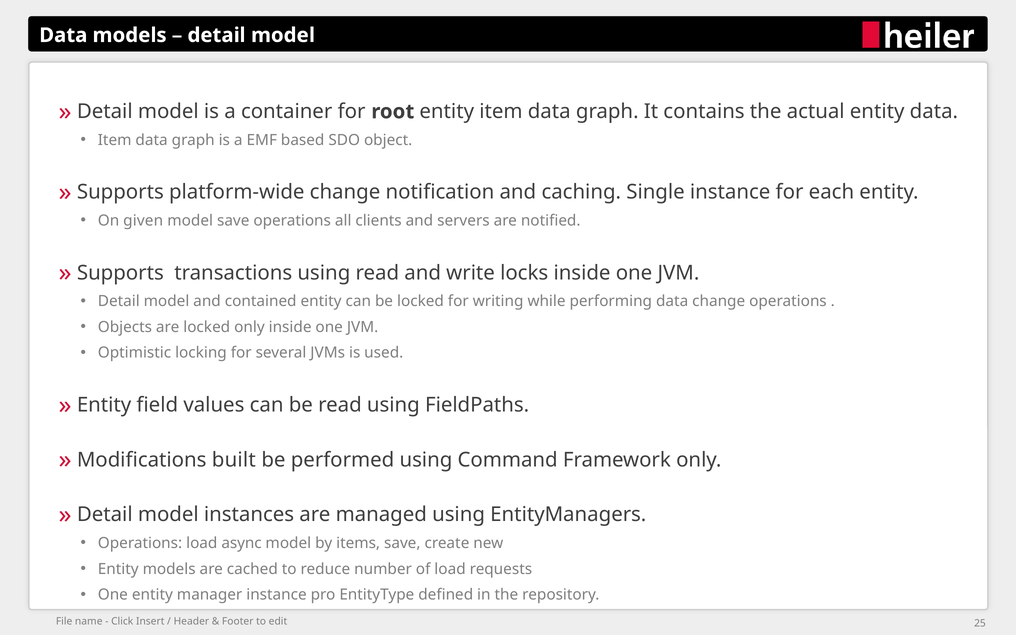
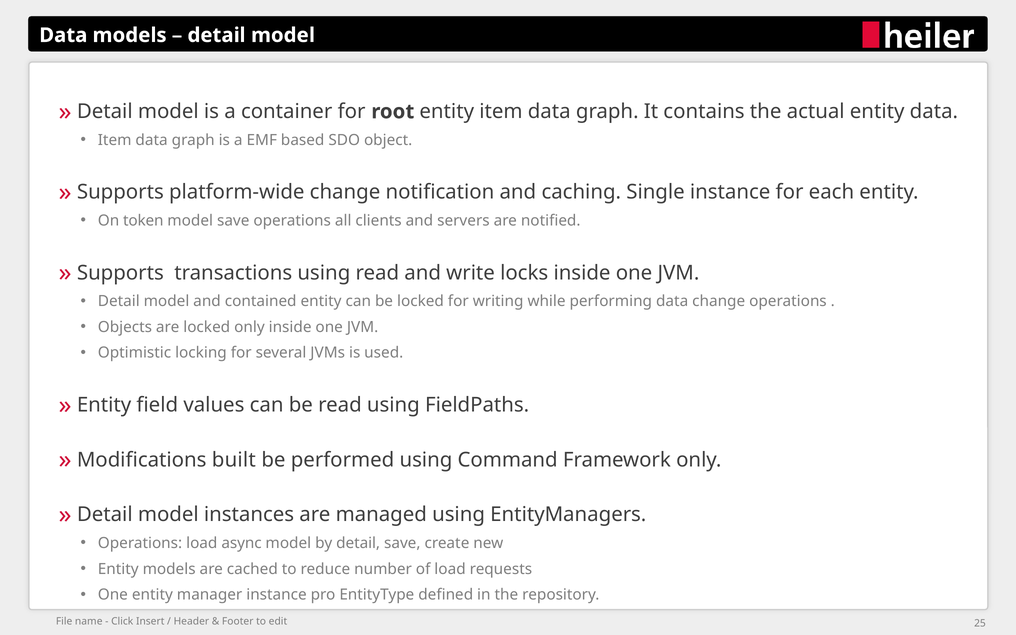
given: given -> token
by items: items -> detail
